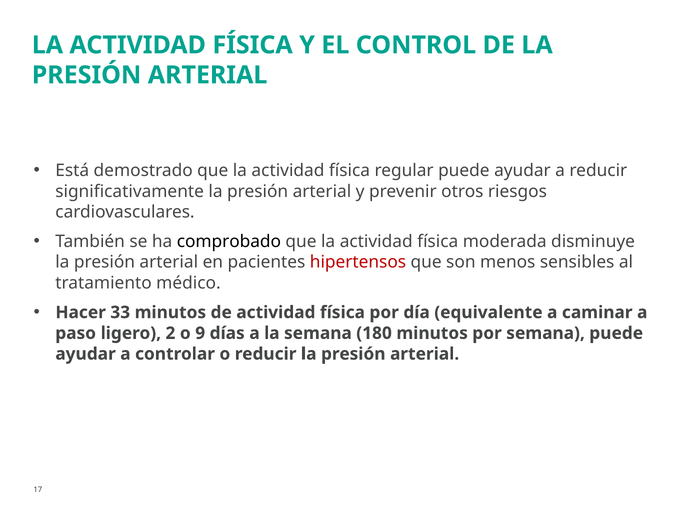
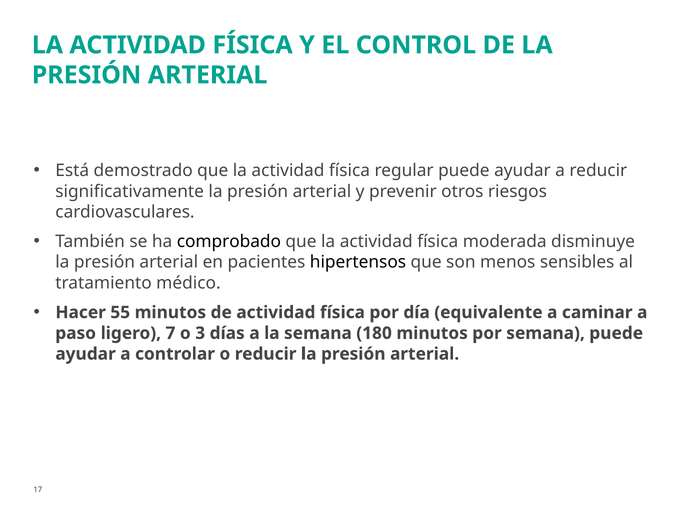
hipertensos colour: red -> black
33: 33 -> 55
2: 2 -> 7
9: 9 -> 3
